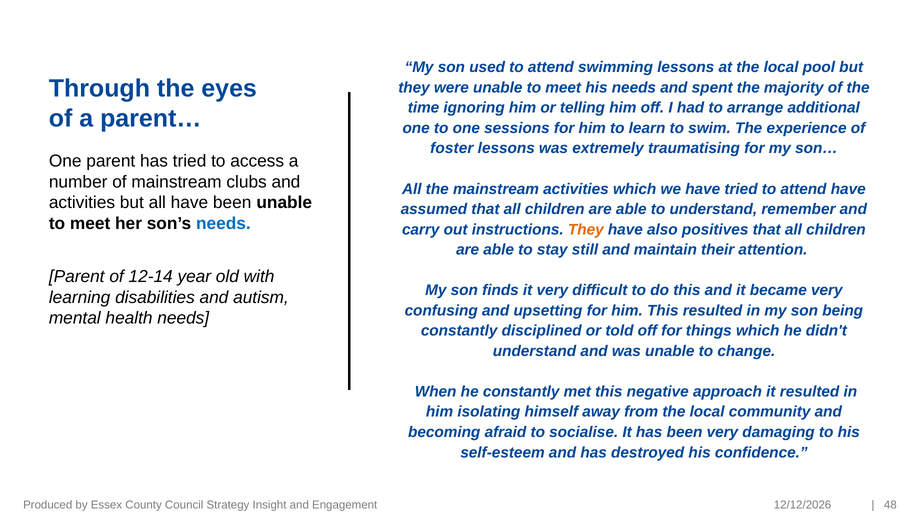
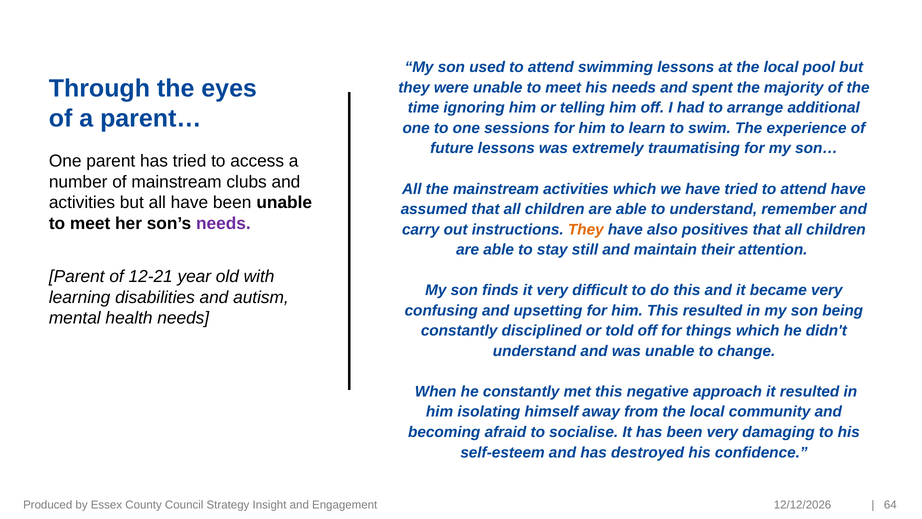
foster: foster -> future
needs at (223, 223) colour: blue -> purple
12-14: 12-14 -> 12-21
48: 48 -> 64
